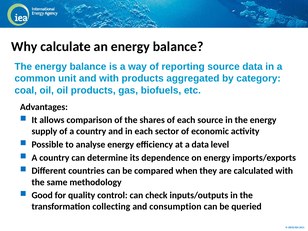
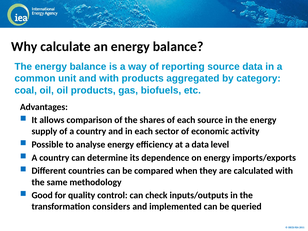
collecting: collecting -> considers
consumption: consumption -> implemented
